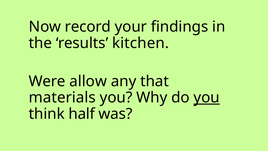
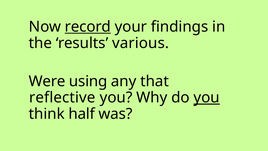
record underline: none -> present
kitchen: kitchen -> various
allow: allow -> using
materials: materials -> reflective
